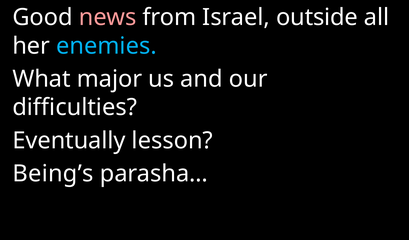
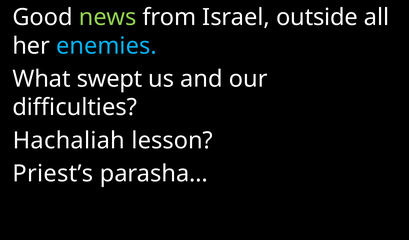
news colour: pink -> light green
major: major -> swept
Eventually: Eventually -> Hachaliah
Being’s: Being’s -> Priest’s
